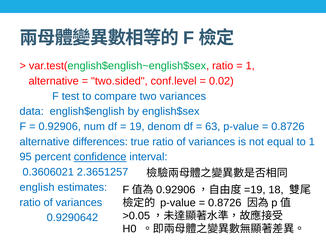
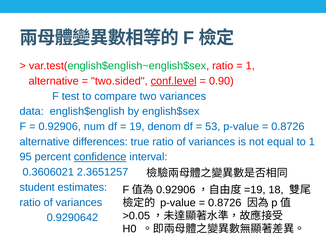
conf.level underline: none -> present
0.02: 0.02 -> 0.90
63: 63 -> 53
english: english -> student
